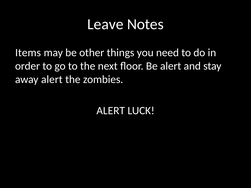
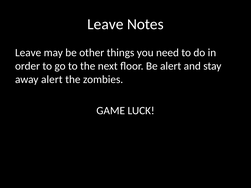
Items at (28, 53): Items -> Leave
ALERT at (111, 111): ALERT -> GAME
